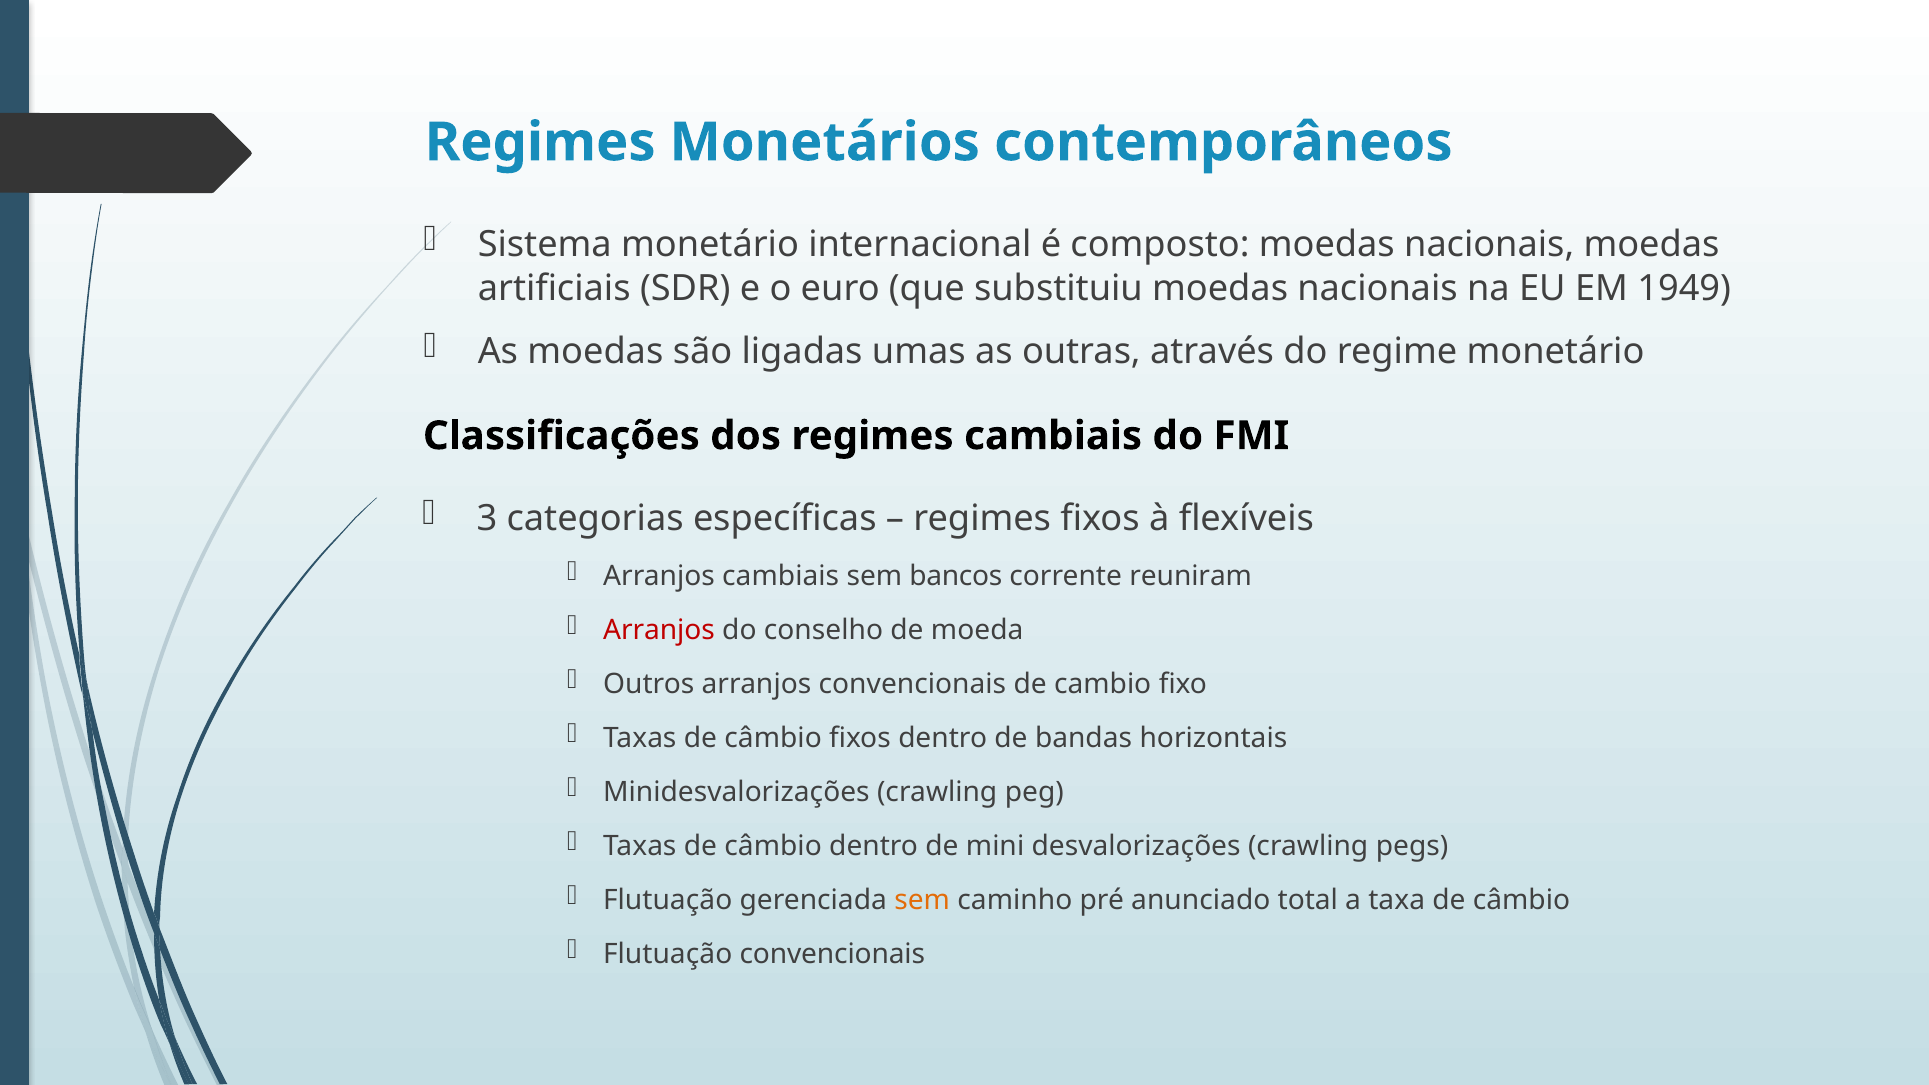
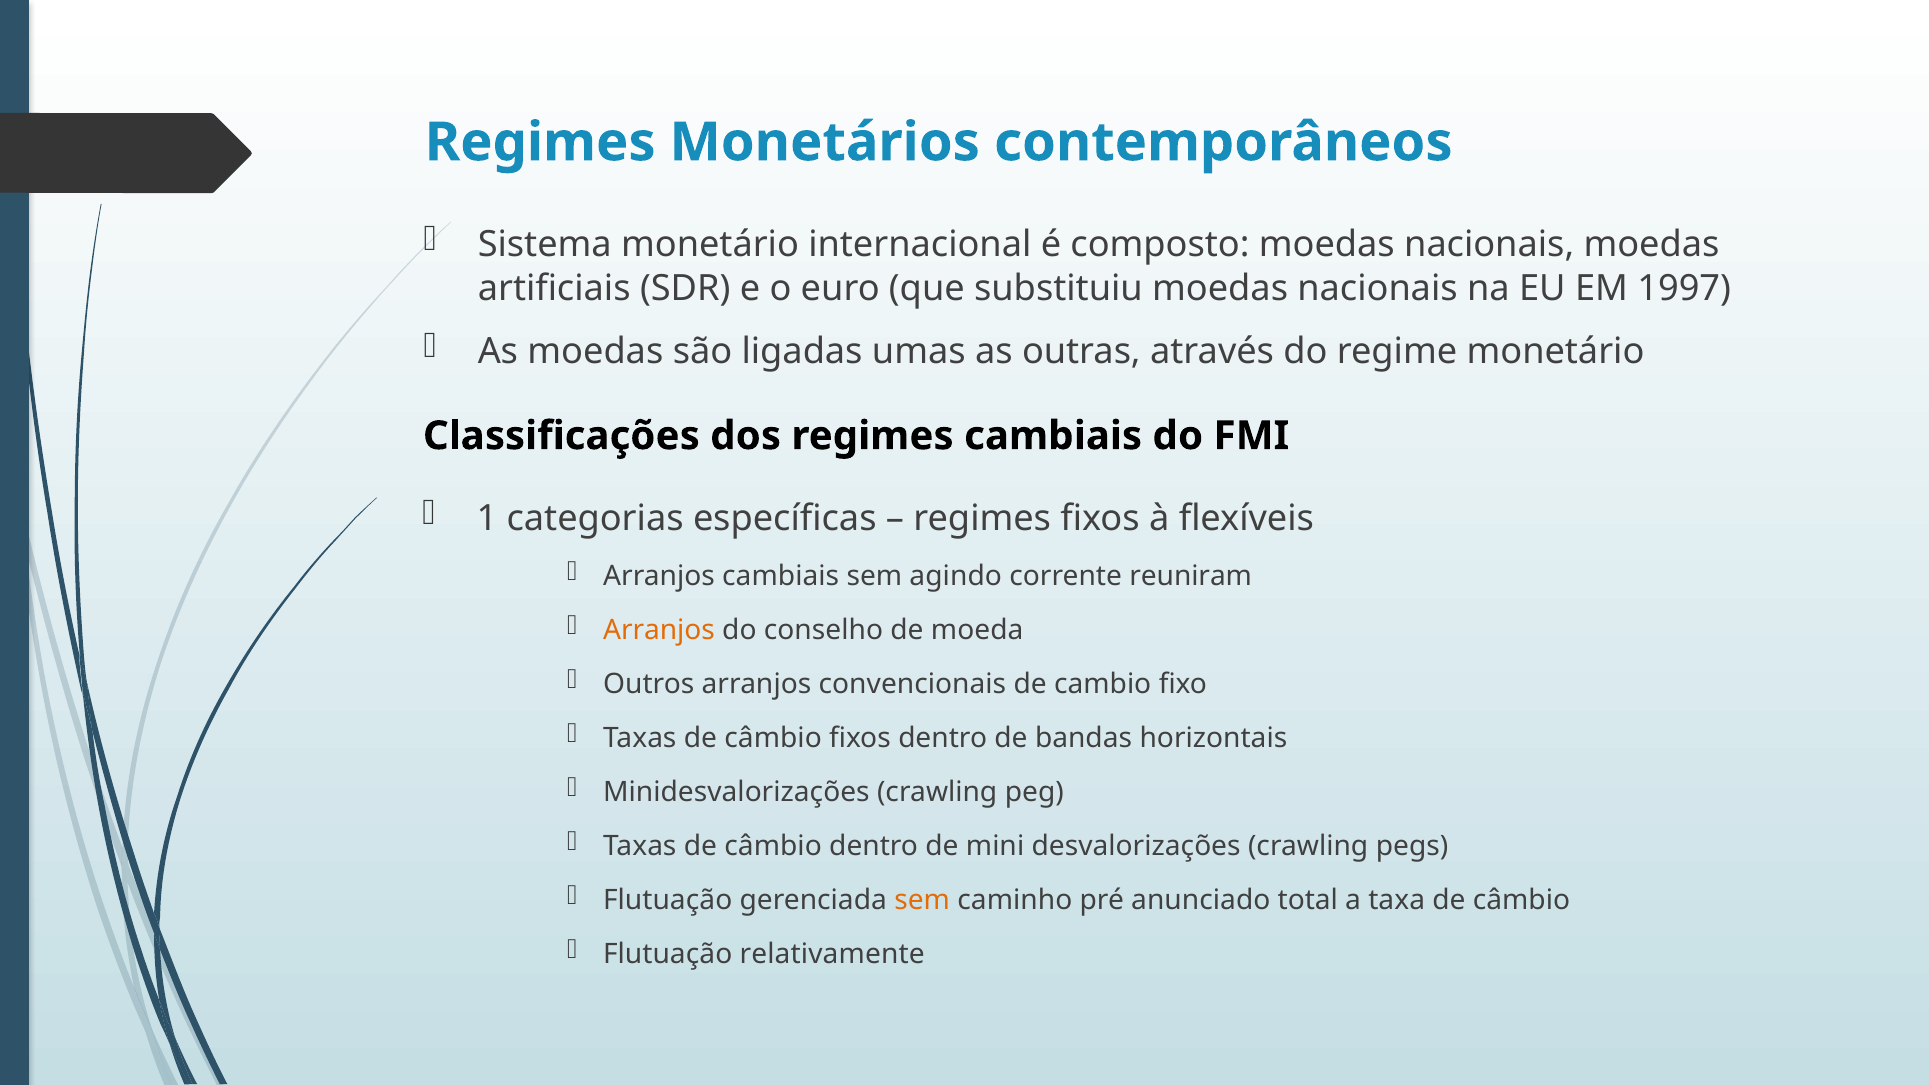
1949: 1949 -> 1997
3: 3 -> 1
bancos: bancos -> agindo
Arranjos at (659, 630) colour: red -> orange
Flutuação convencionais: convencionais -> relativamente
